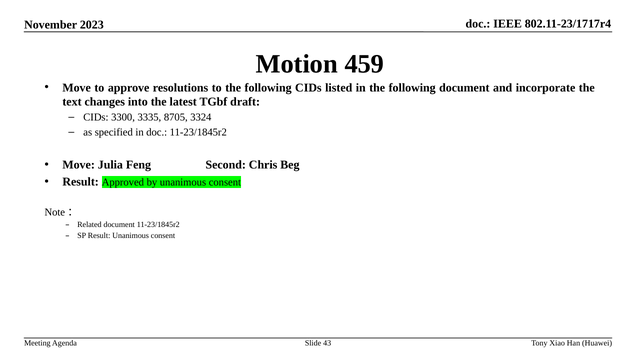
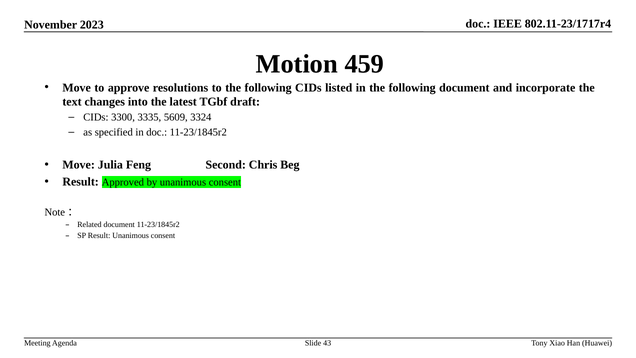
8705: 8705 -> 5609
